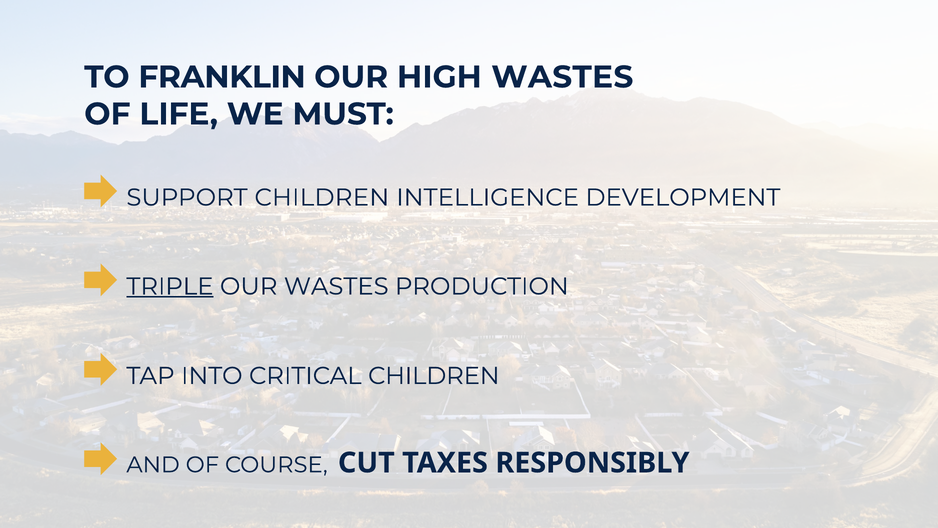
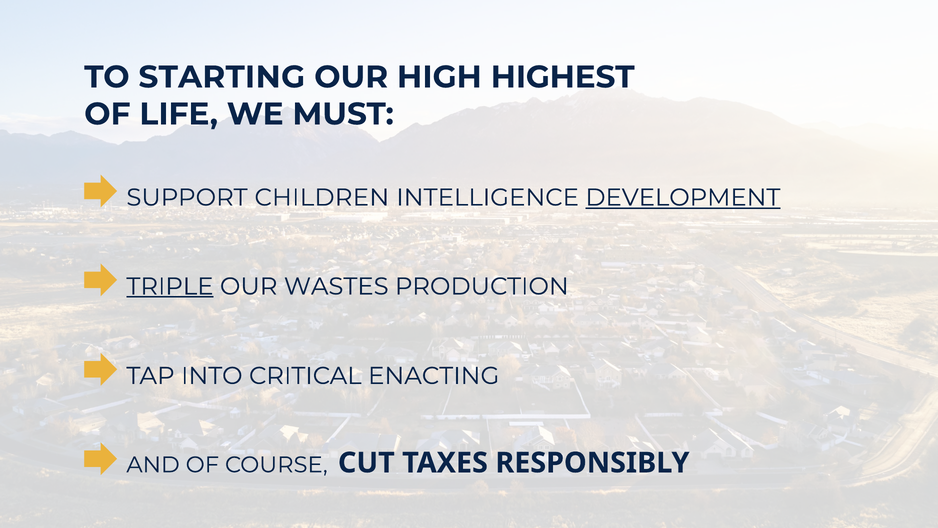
FRANKLIN: FRANKLIN -> STARTING
HIGH WASTES: WASTES -> HIGHEST
DEVELOPMENT underline: none -> present
CRITICAL CHILDREN: CHILDREN -> ENACTING
